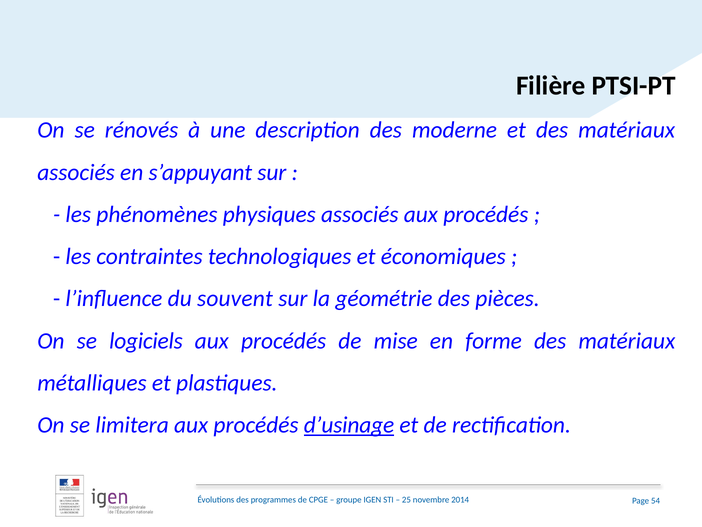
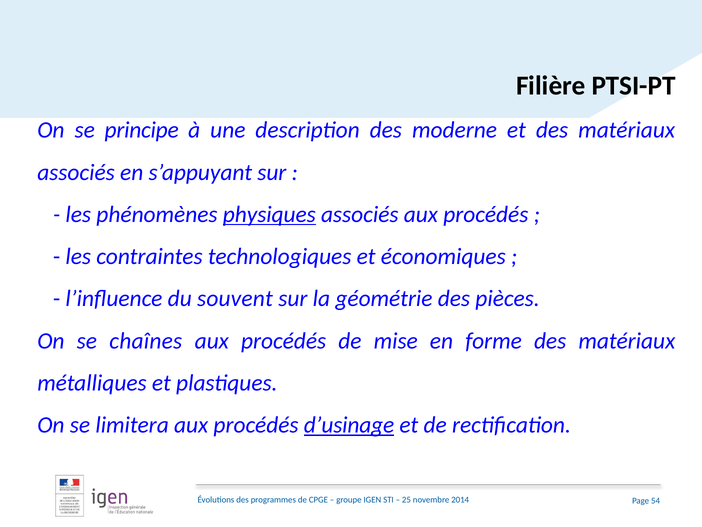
rénovés: rénovés -> principe
physiques underline: none -> present
logiciels: logiciels -> chaînes
